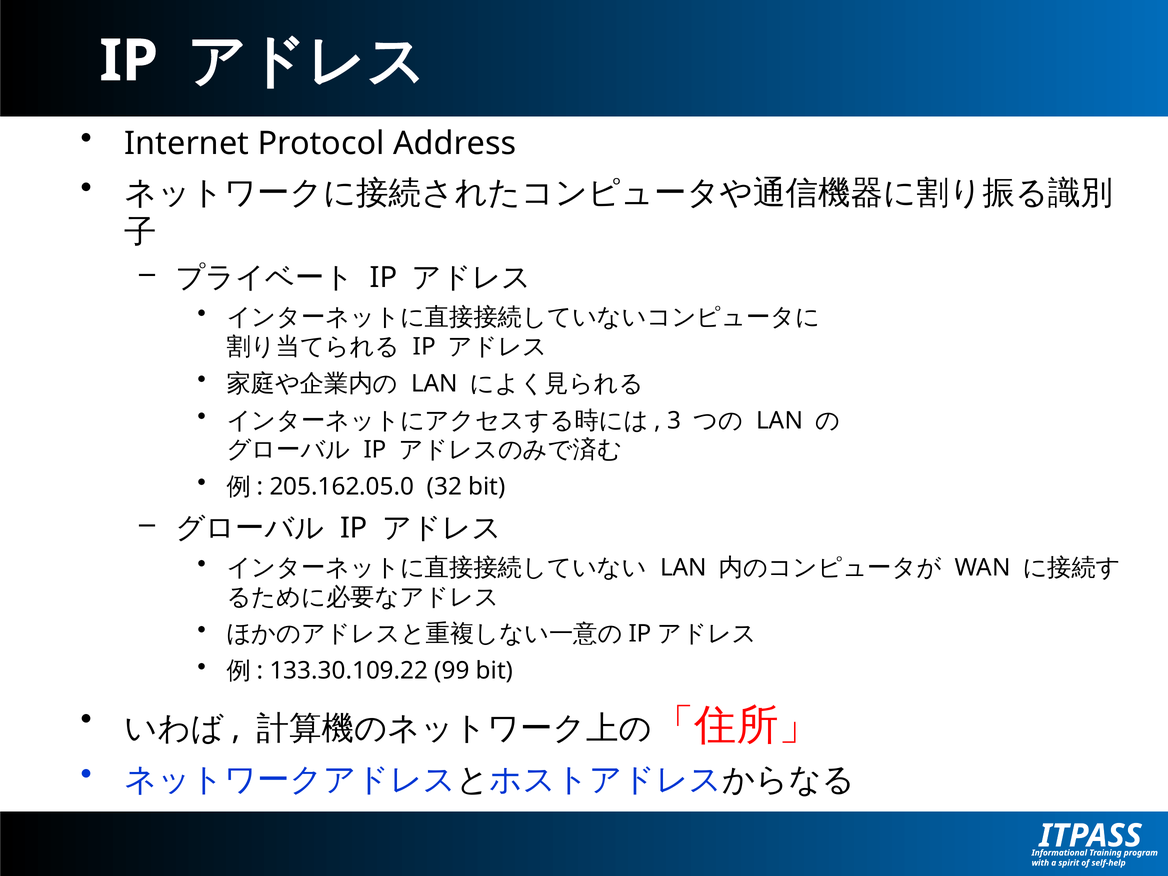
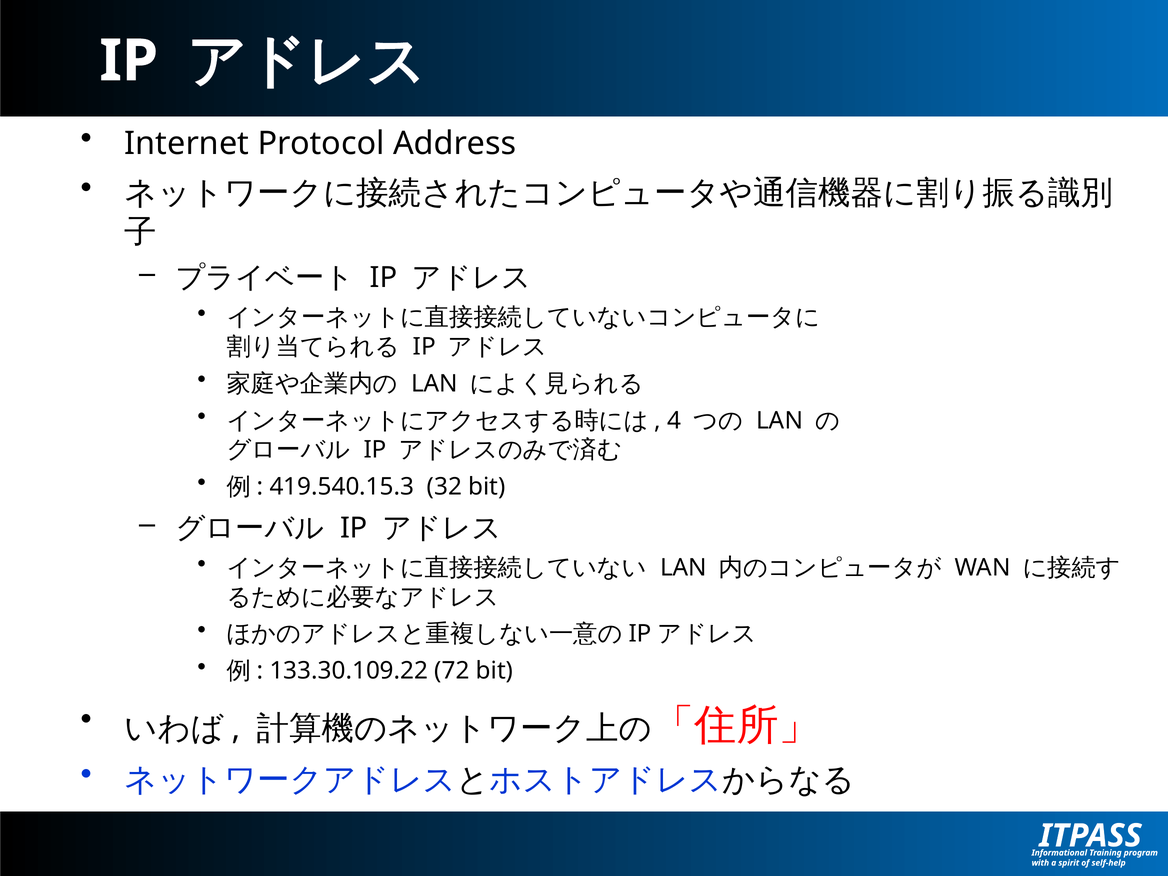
3: 3 -> 4
205.162.05.0: 205.162.05.0 -> 419.540.15.3
99: 99 -> 72
